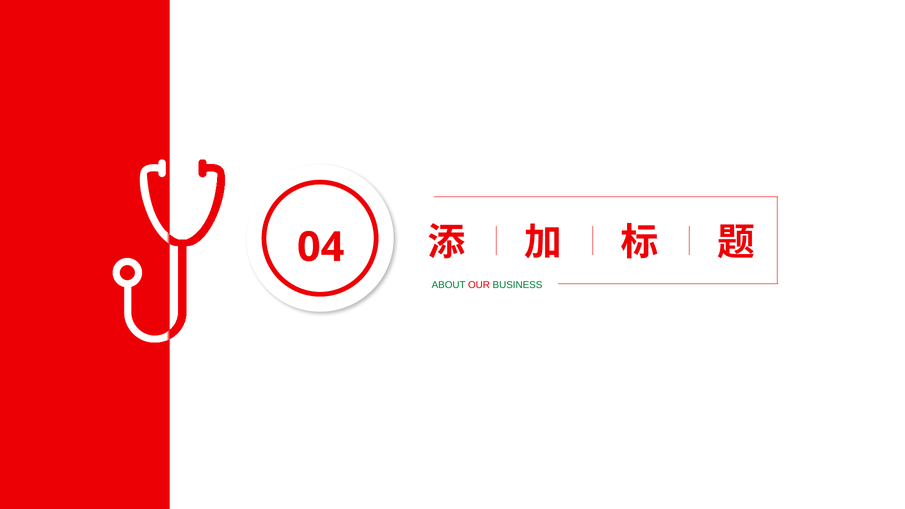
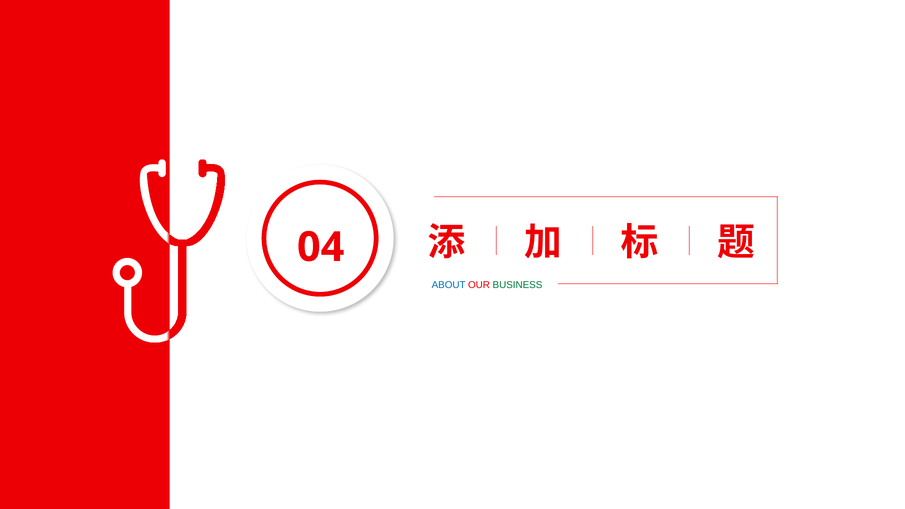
ABOUT colour: green -> blue
